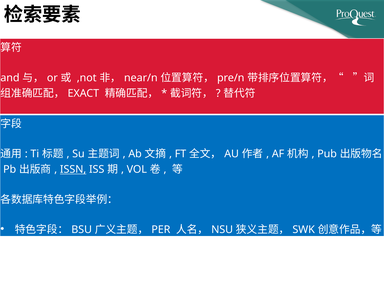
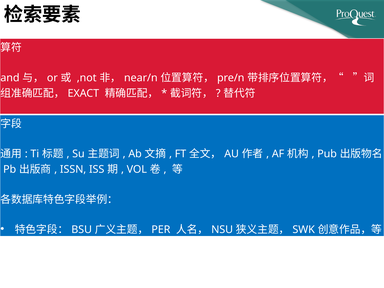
ISSN underline: present -> none
